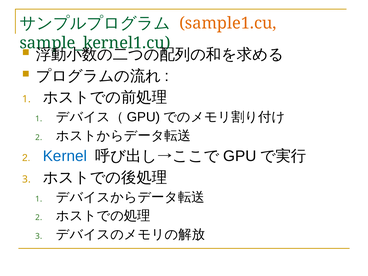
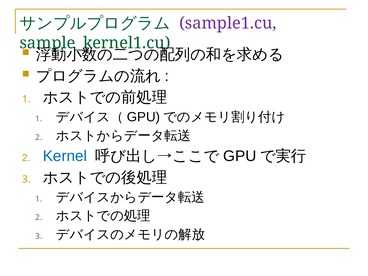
sample1.cu colour: orange -> purple
